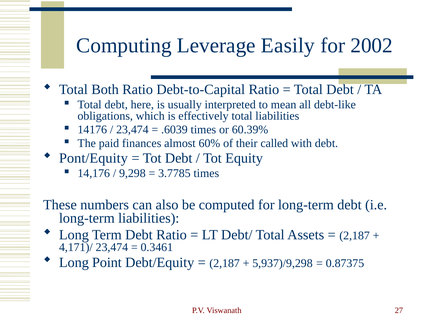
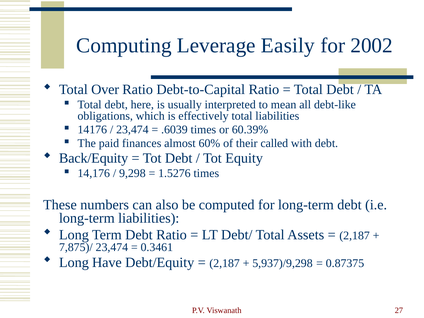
Both: Both -> Over
Pont/Equity: Pont/Equity -> Back/Equity
3.7785: 3.7785 -> 1.5276
4,171)/: 4,171)/ -> 7,875)/
Point: Point -> Have
